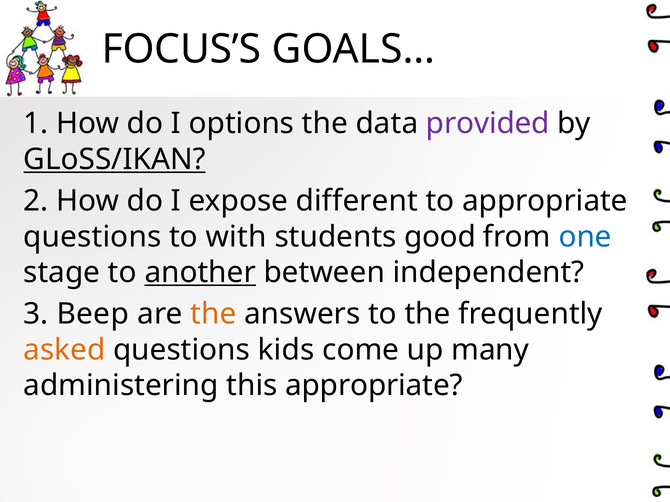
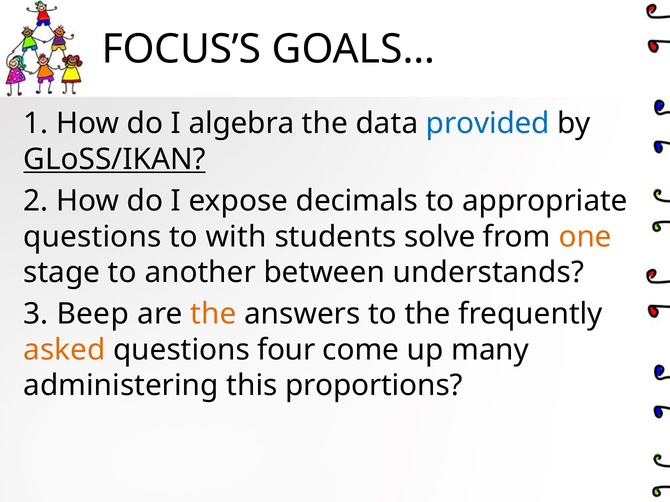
options: options -> algebra
provided colour: purple -> blue
different: different -> decimals
good: good -> solve
one colour: blue -> orange
another underline: present -> none
independent: independent -> understands
kids: kids -> four
this appropriate: appropriate -> proportions
